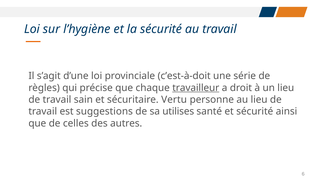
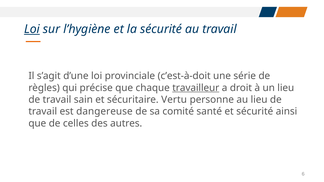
Loi at (32, 29) underline: none -> present
suggestions: suggestions -> dangereuse
utilises: utilises -> comité
